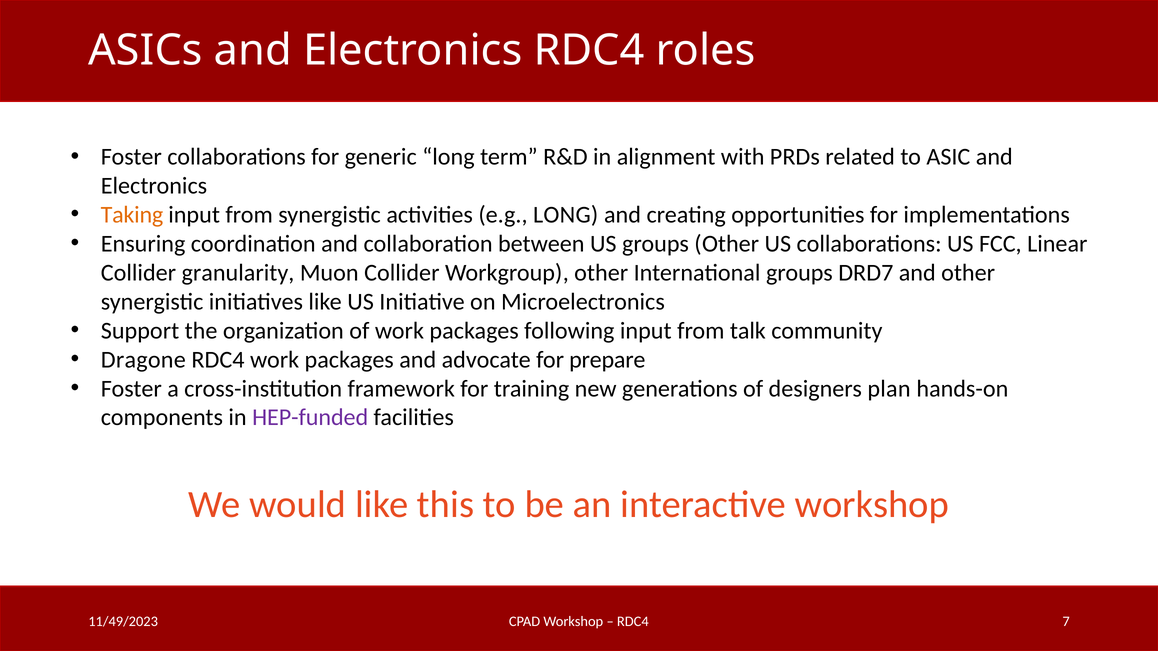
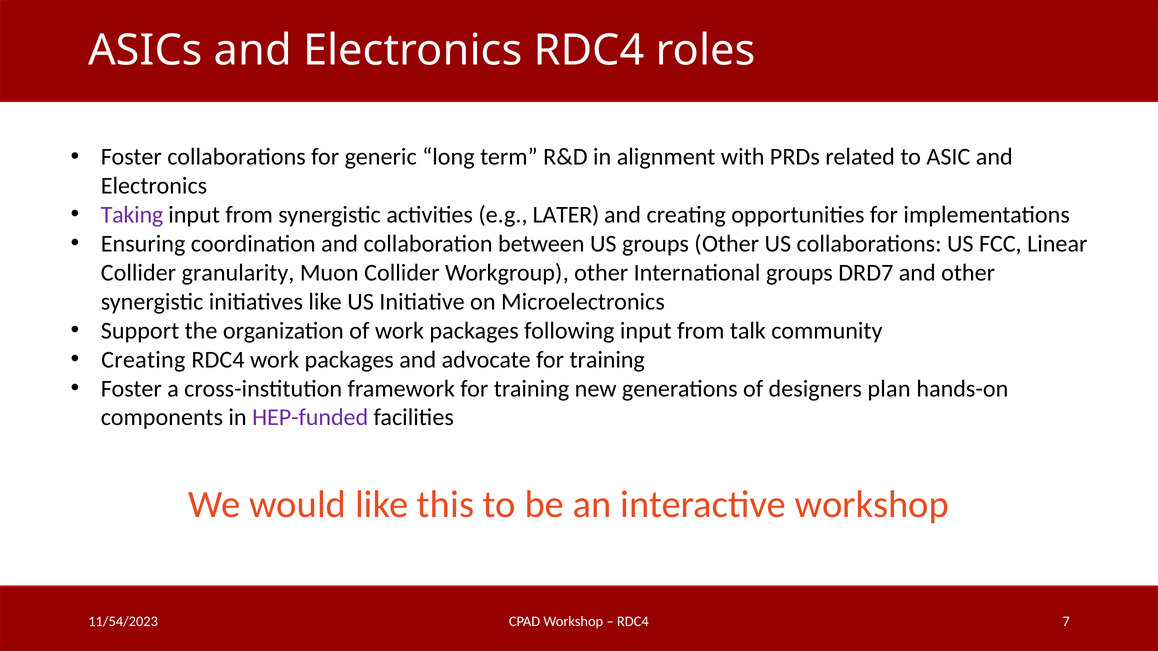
Taking colour: orange -> purple
e.g LONG: LONG -> LATER
Dragone at (143, 360): Dragone -> Creating
advocate for prepare: prepare -> training
11/49/2023: 11/49/2023 -> 11/54/2023
